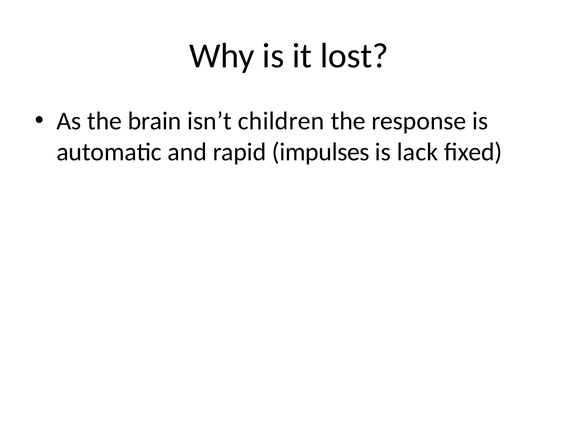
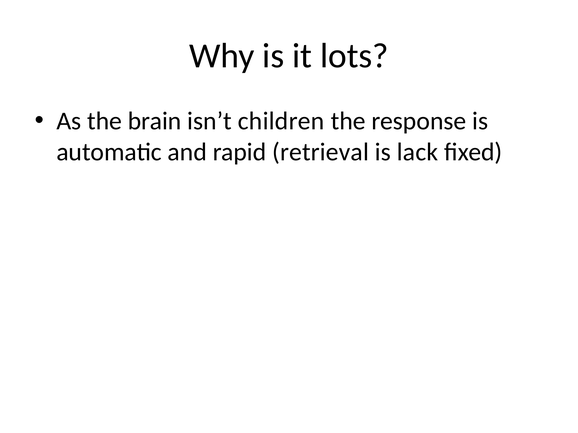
lost: lost -> lots
impulses: impulses -> retrieval
